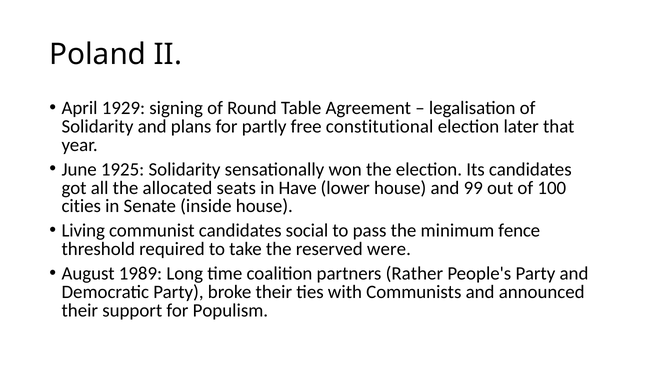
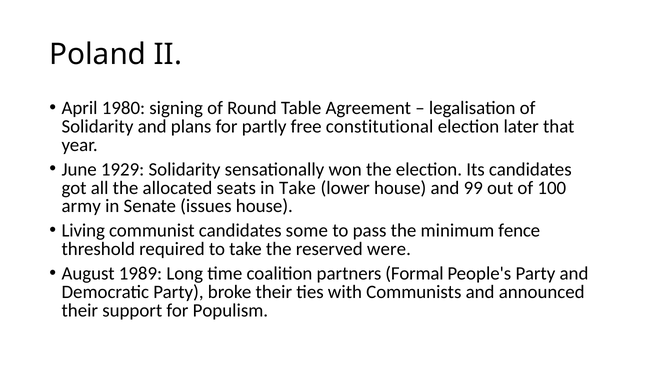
1929: 1929 -> 1980
1925: 1925 -> 1929
in Have: Have -> Take
cities: cities -> army
inside: inside -> issues
social: social -> some
Rather: Rather -> Formal
